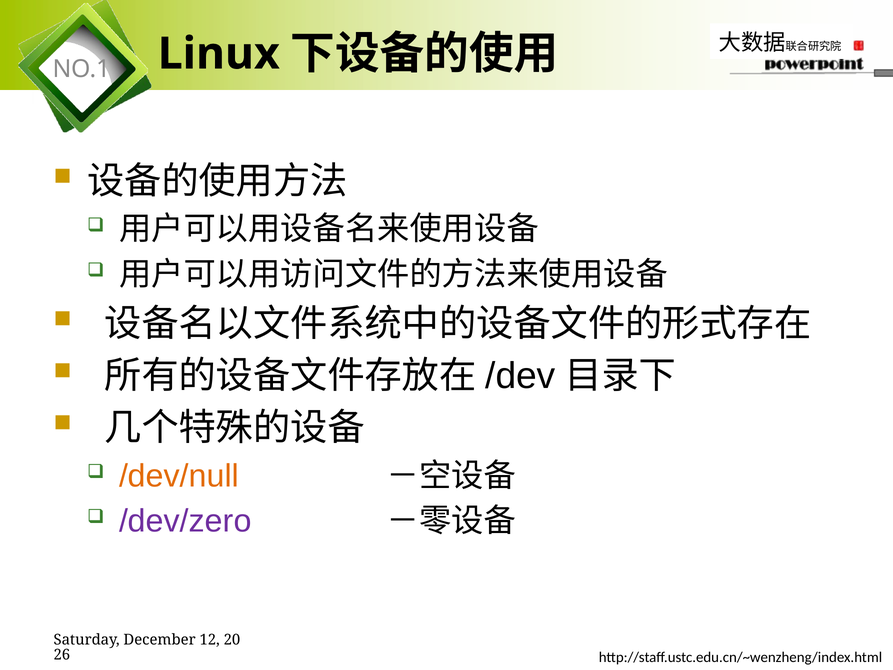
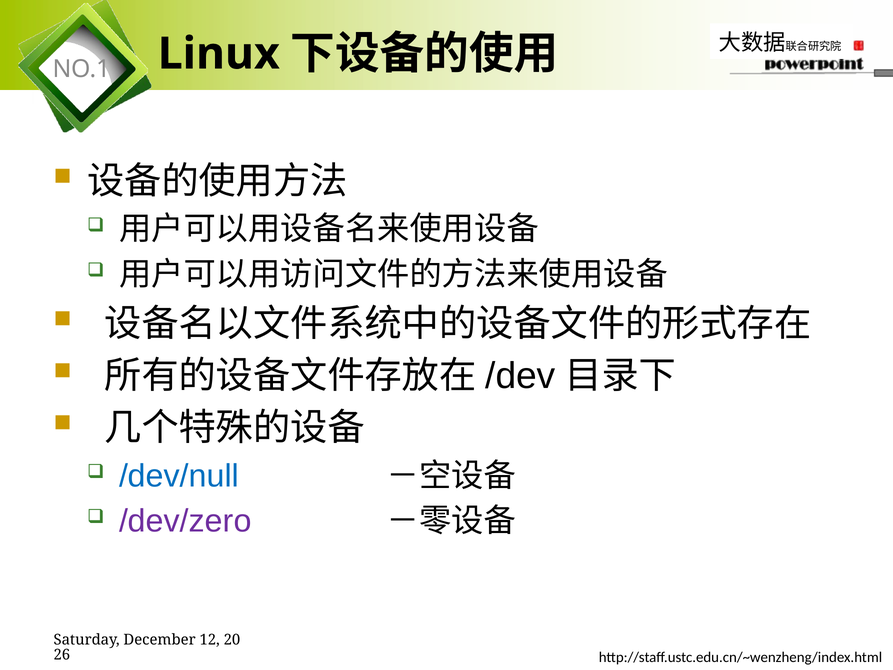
/dev/null colour: orange -> blue
